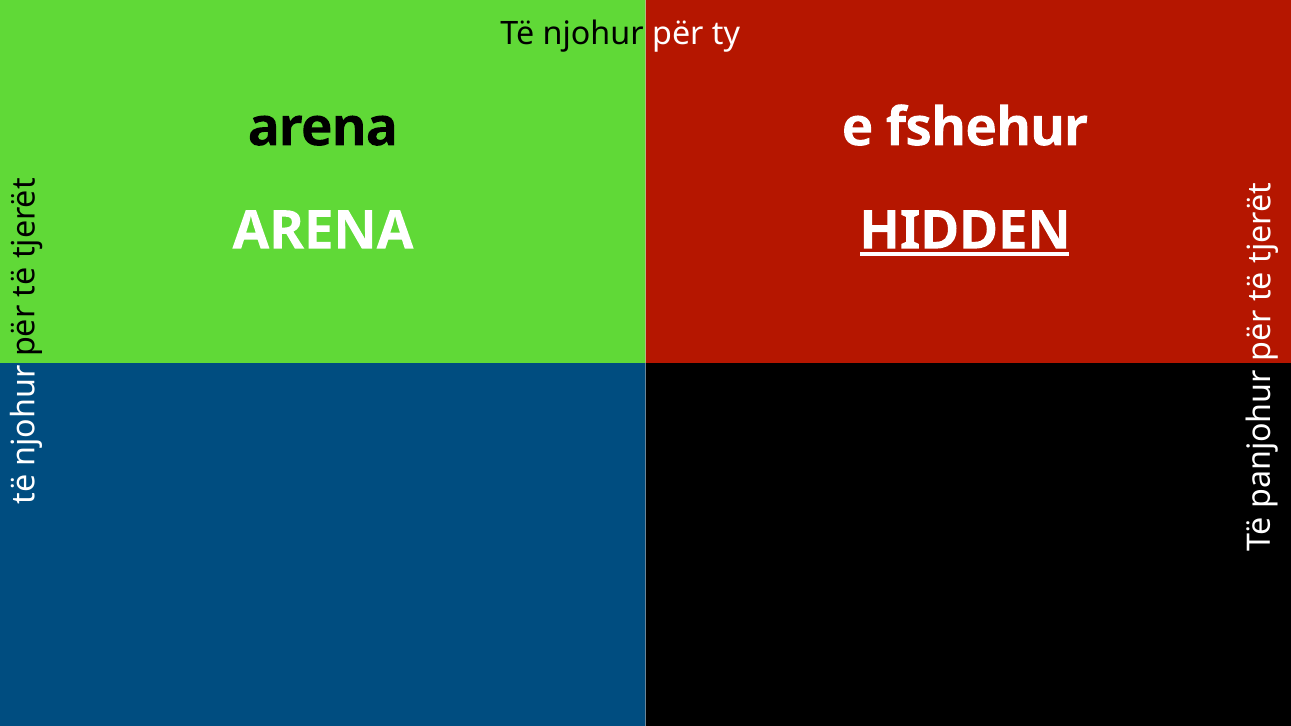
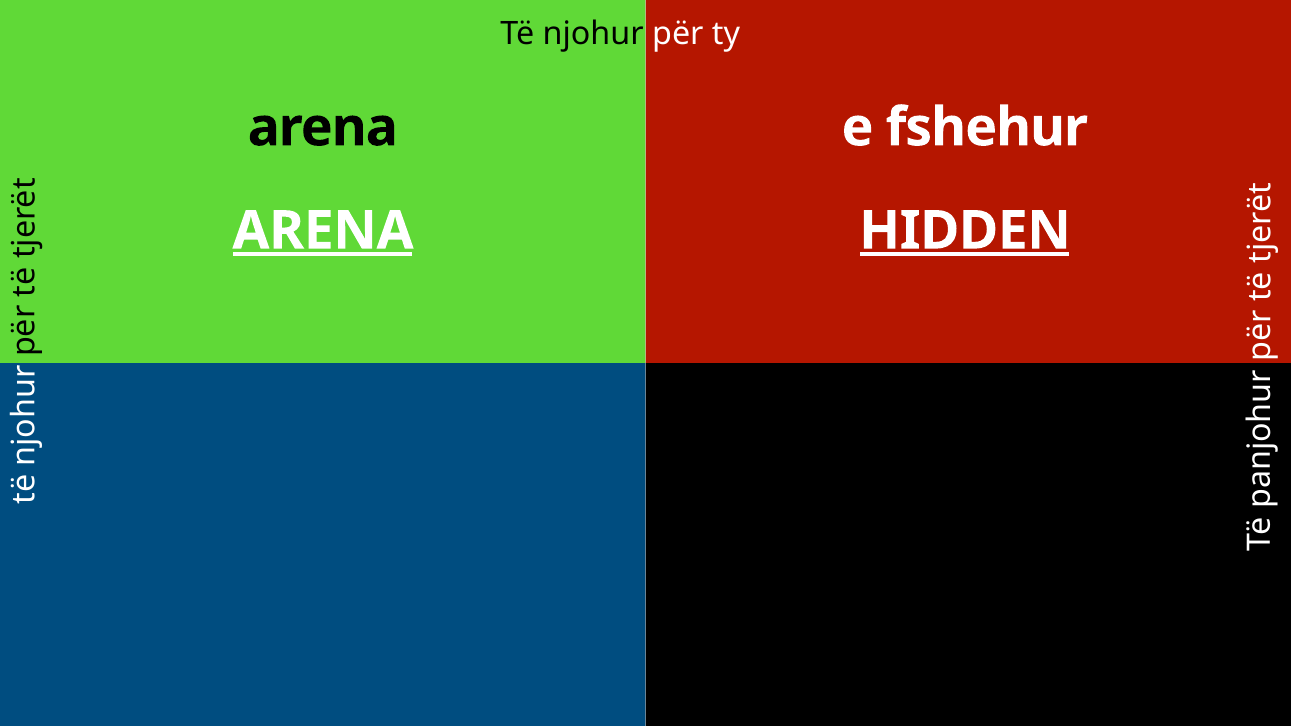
ARENA at (323, 231) underline: none -> present
